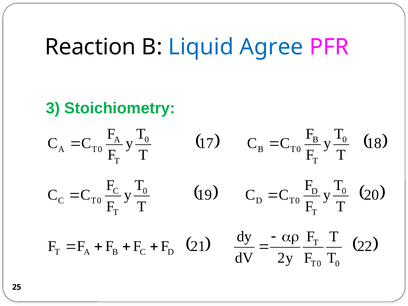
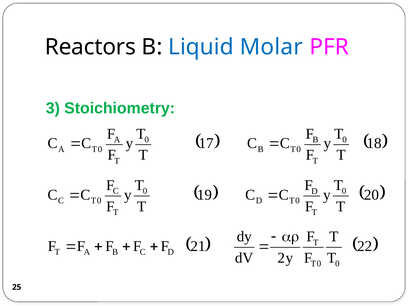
Reaction: Reaction -> Reactors
Agree: Agree -> Molar
